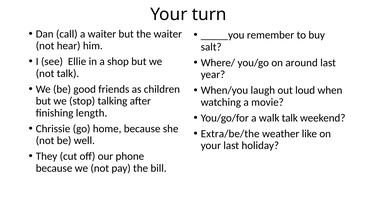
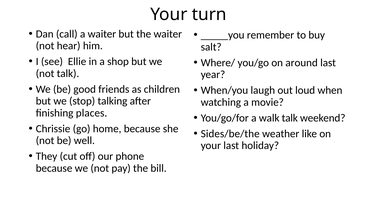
length: length -> places
Extra/be/the: Extra/be/the -> Sides/be/the
